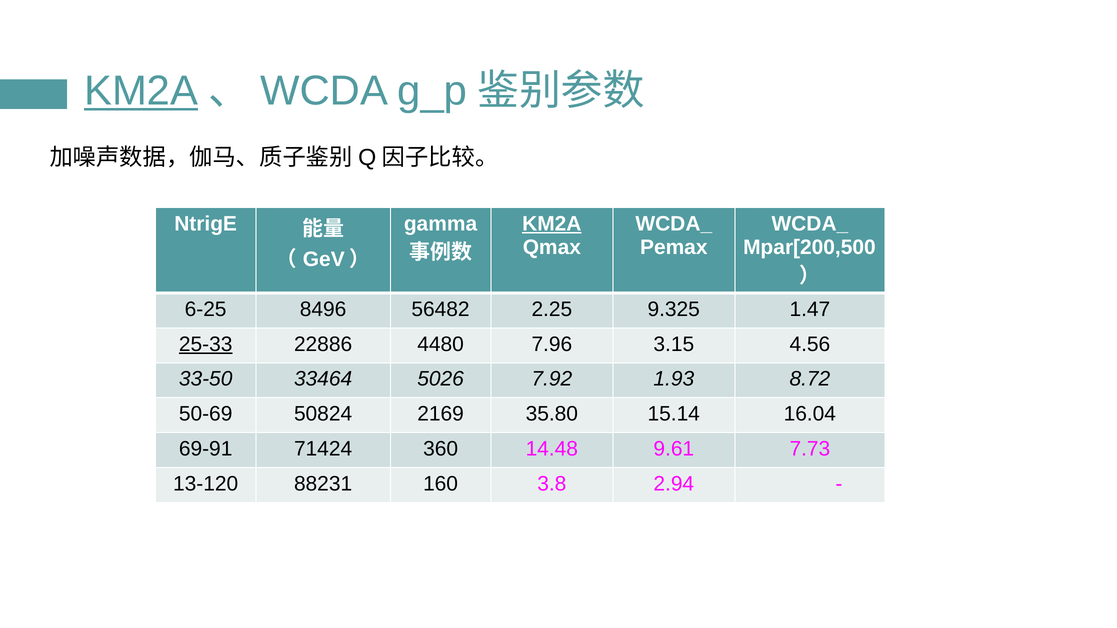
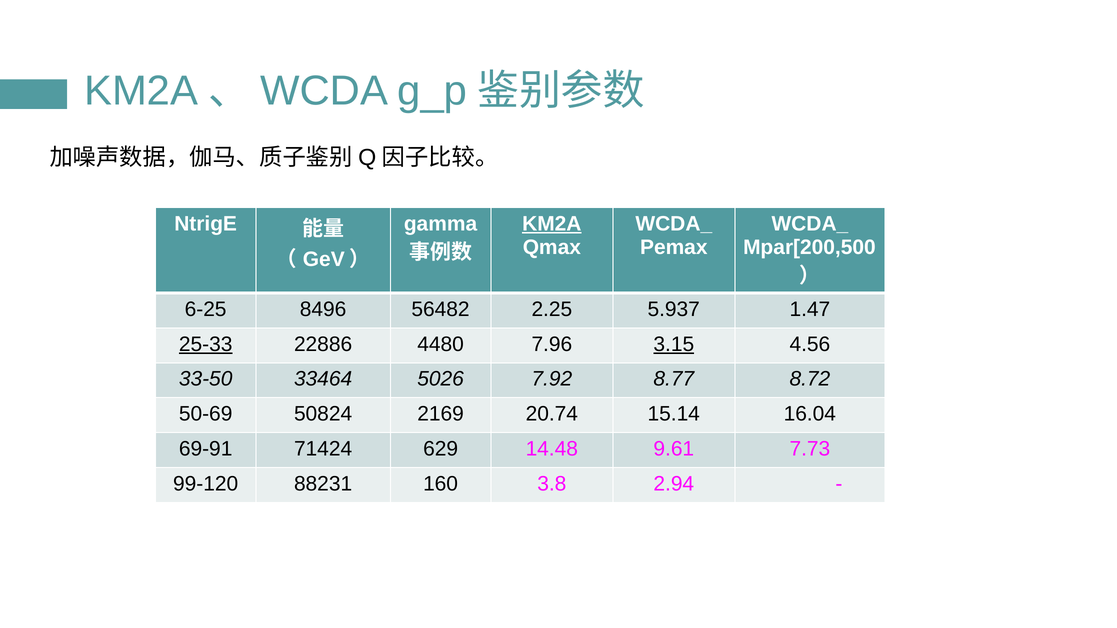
KM2A at (141, 91) underline: present -> none
9.325: 9.325 -> 5.937
3.15 underline: none -> present
1.93: 1.93 -> 8.77
35.80: 35.80 -> 20.74
360: 360 -> 629
13-120: 13-120 -> 99-120
